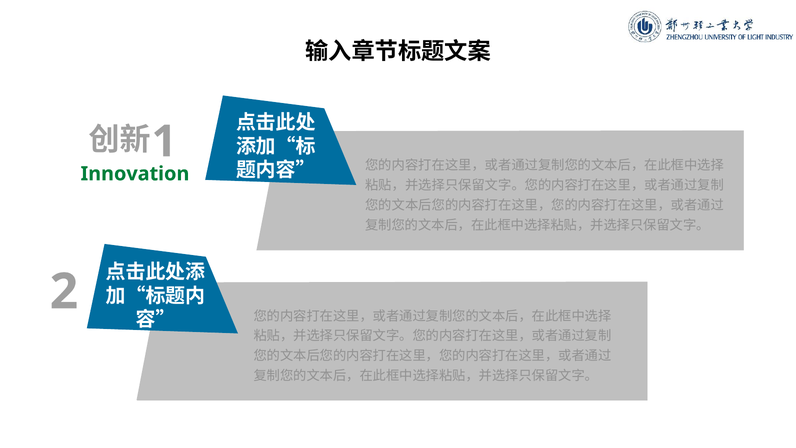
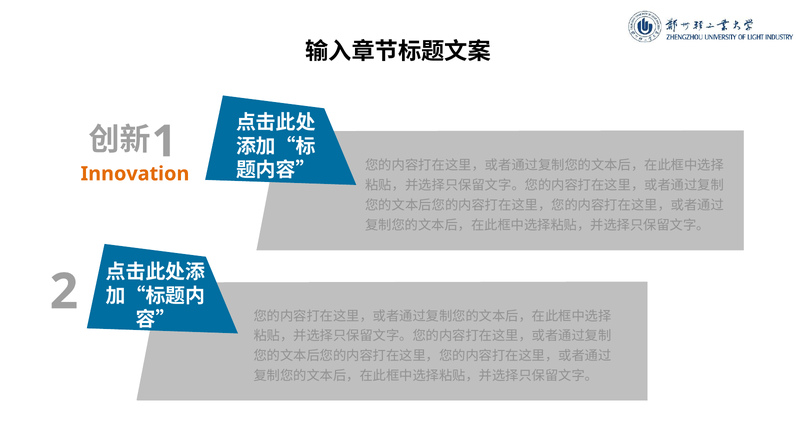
Innovation colour: green -> orange
